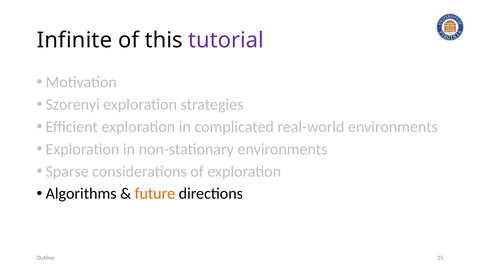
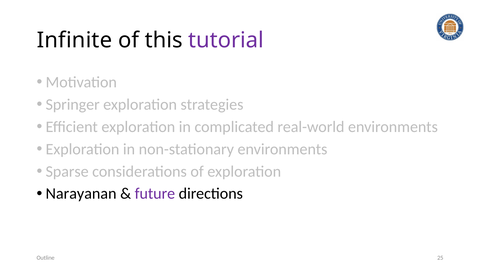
Szorenyi: Szorenyi -> Springer
Algorithms: Algorithms -> Narayanan
future colour: orange -> purple
